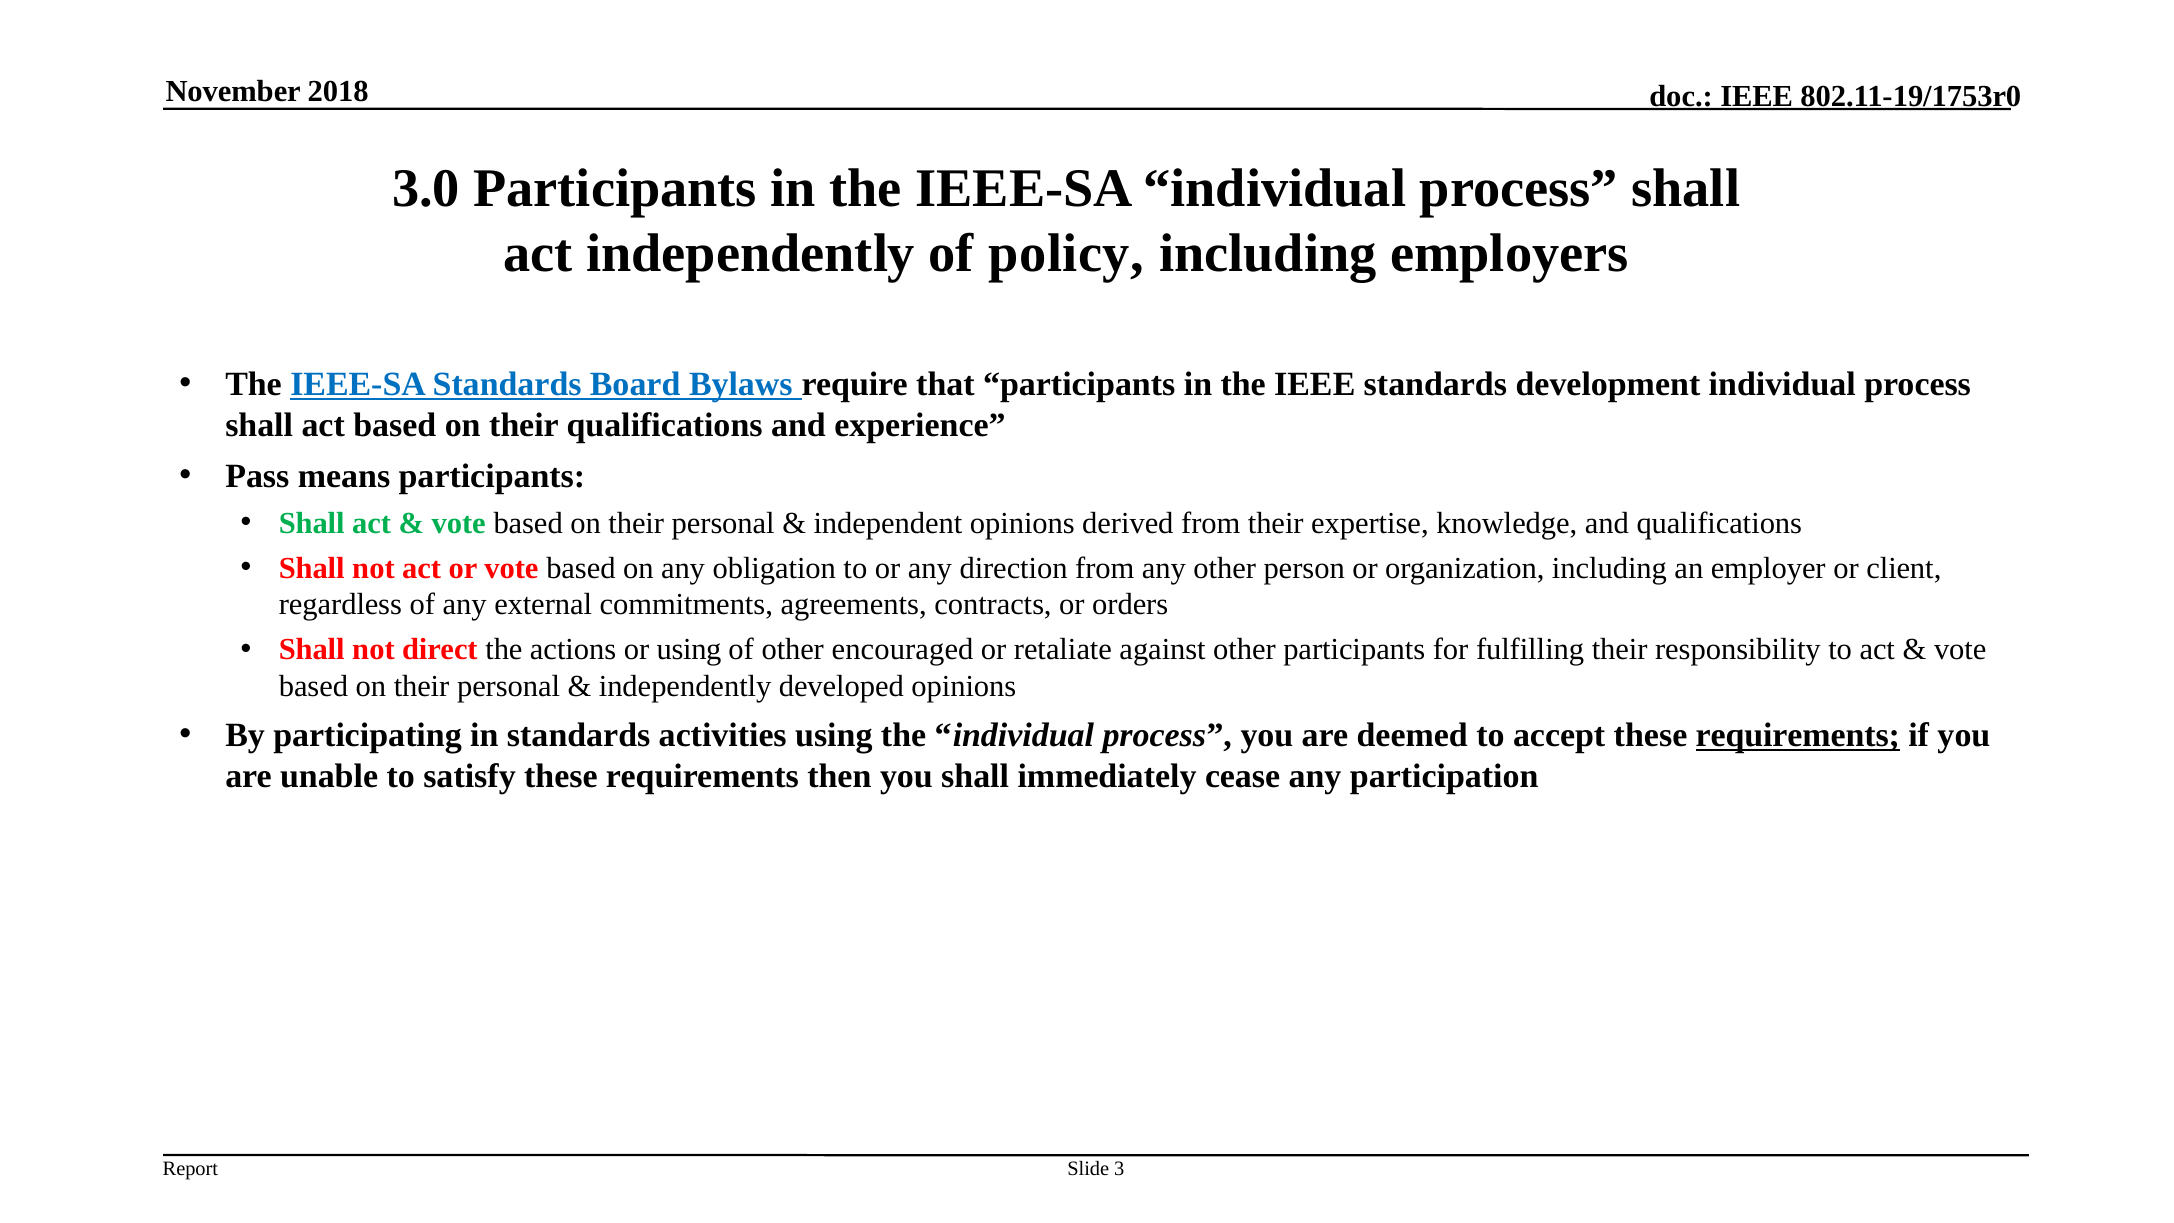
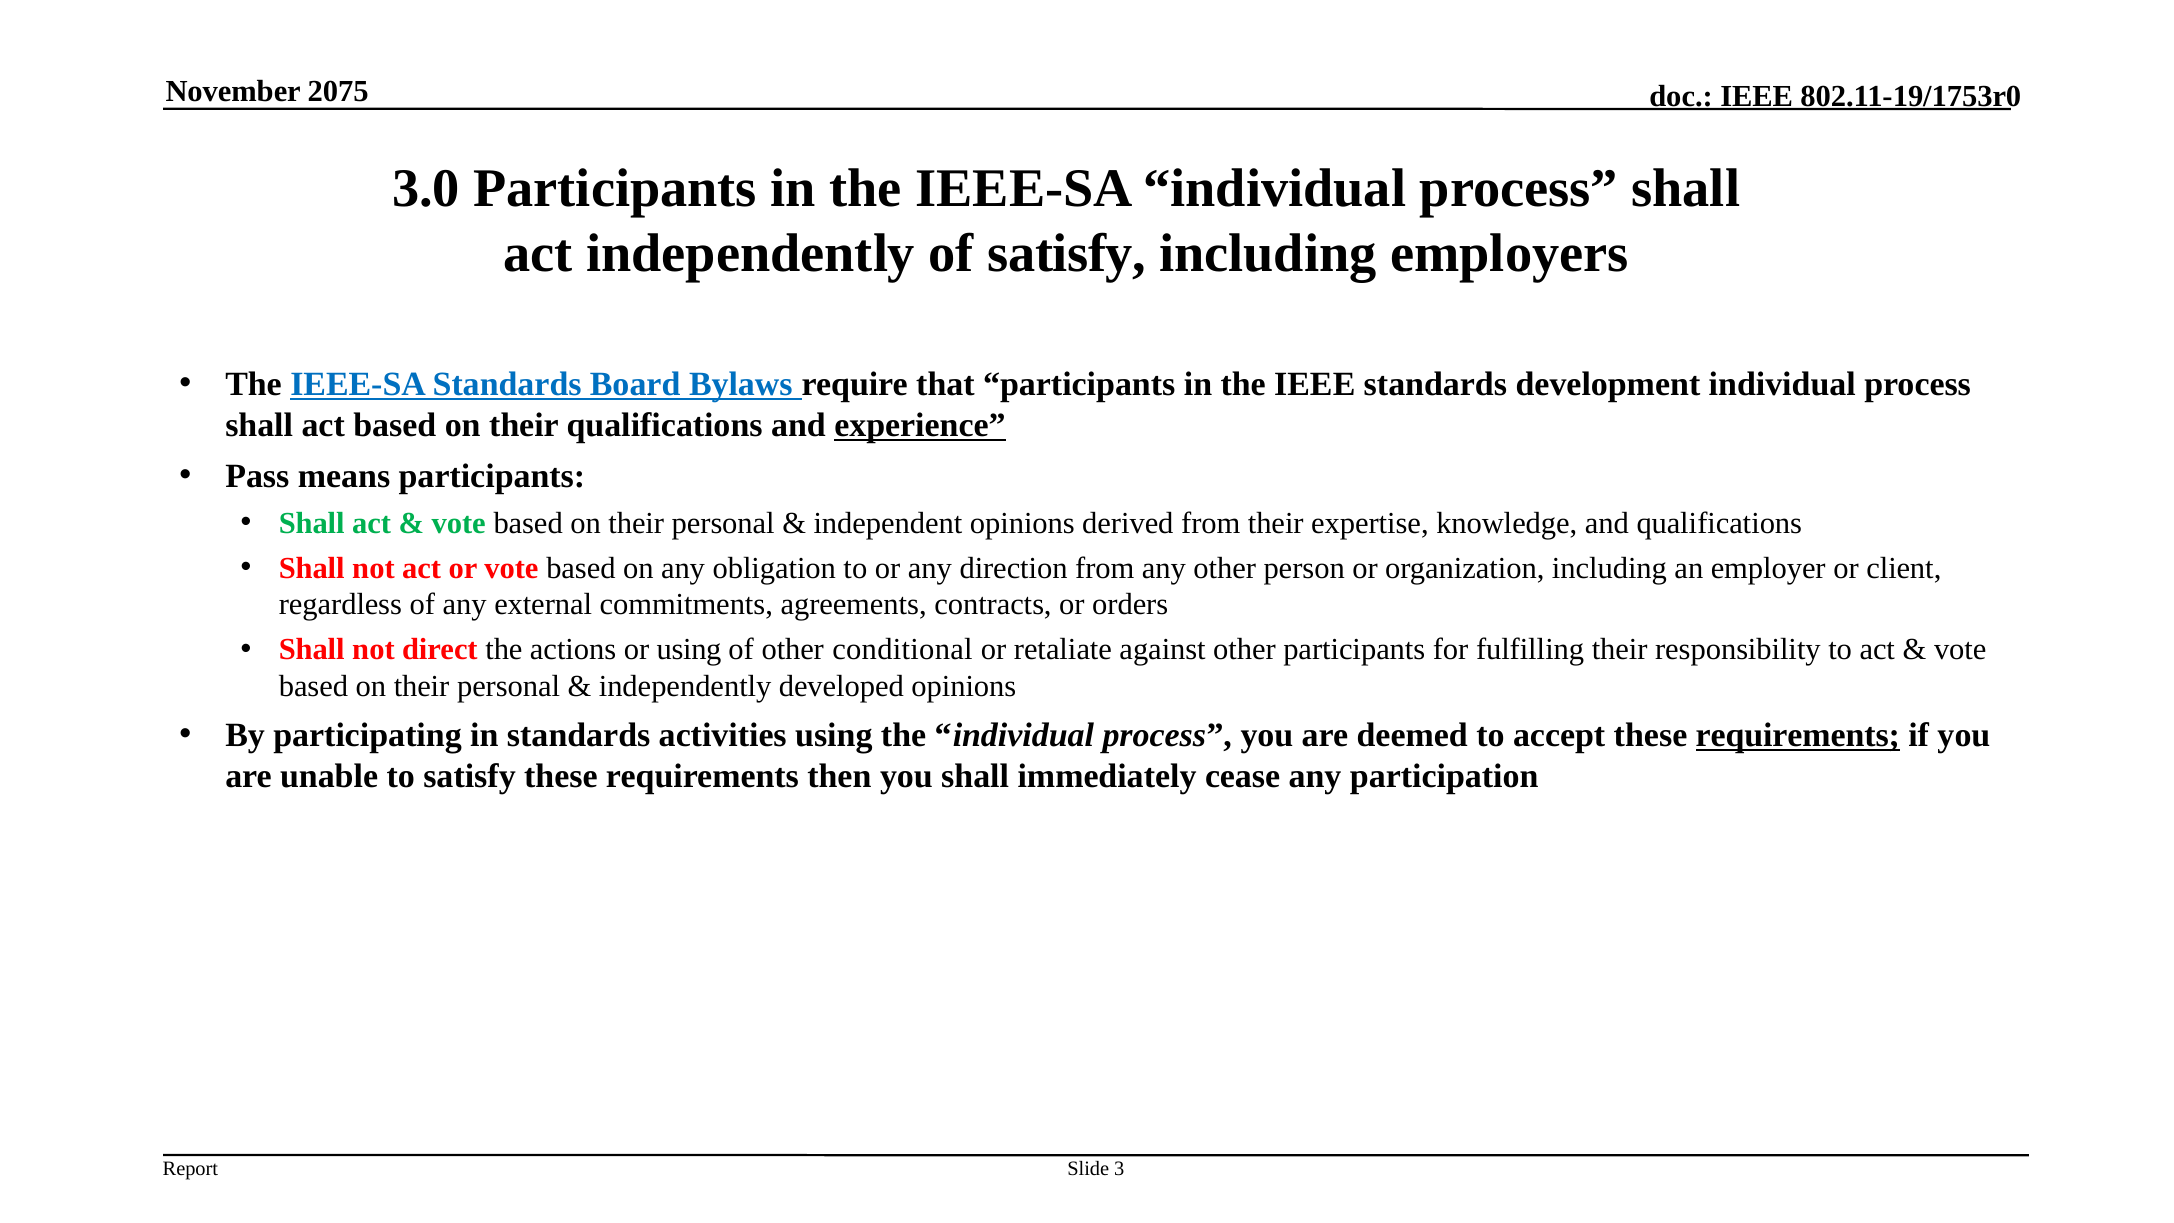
2018: 2018 -> 2075
of policy: policy -> satisfy
experience underline: none -> present
encouraged: encouraged -> conditional
